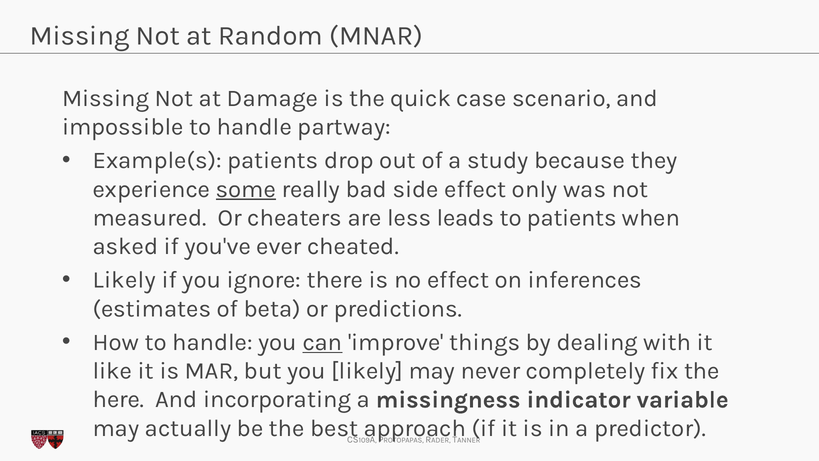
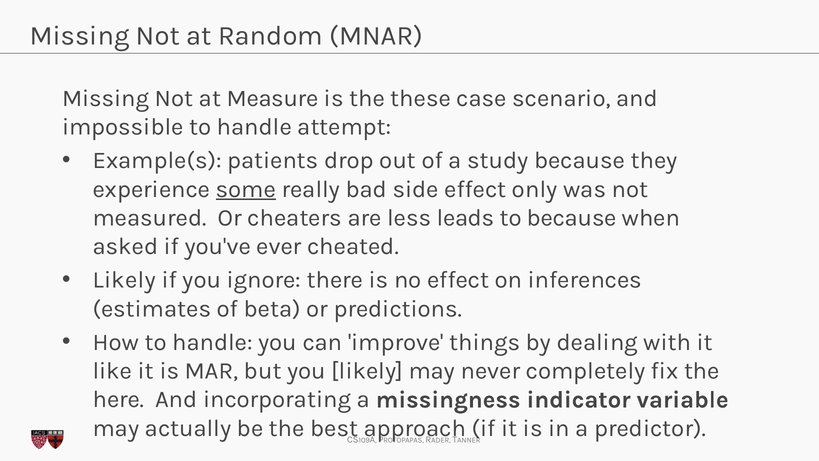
Damage: Damage -> Measure
quick: quick -> these
partway: partway -> attempt
to patients: patients -> because
can underline: present -> none
